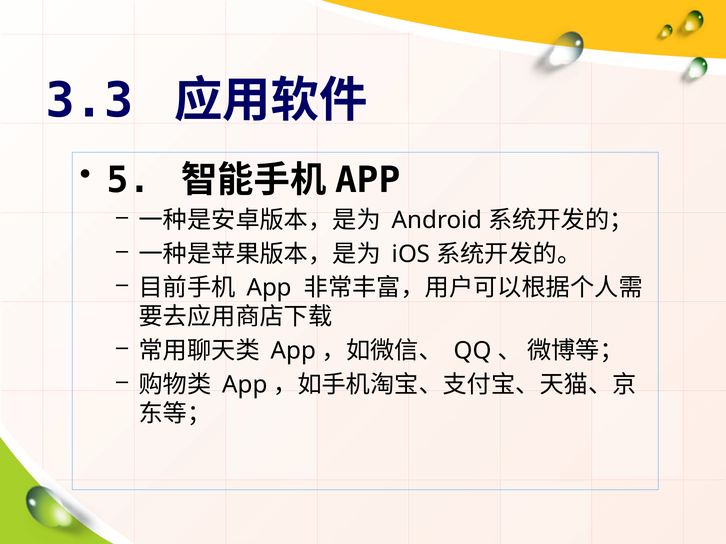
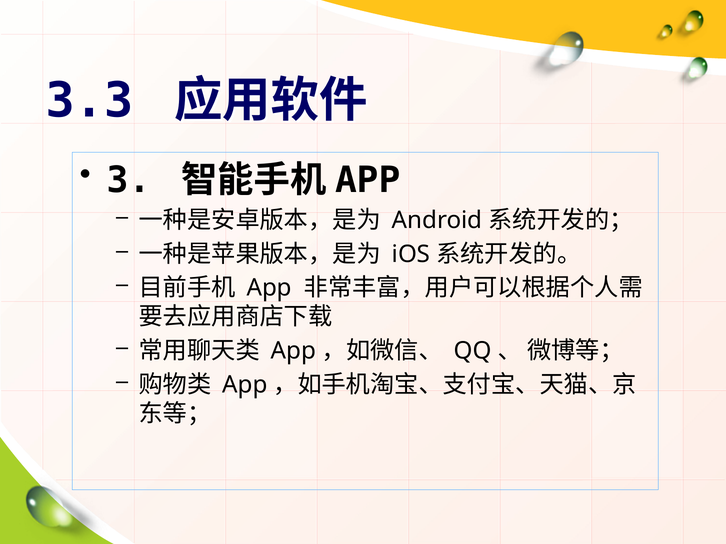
5: 5 -> 3
